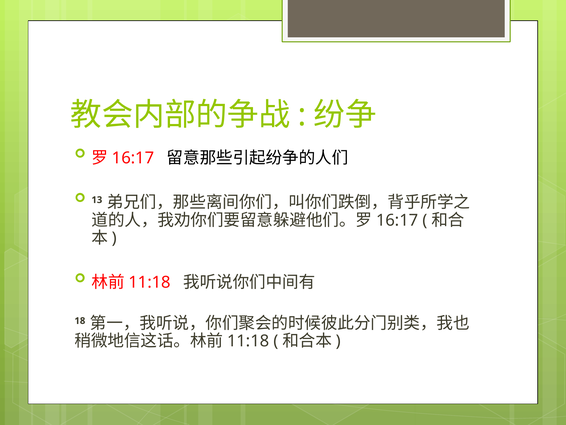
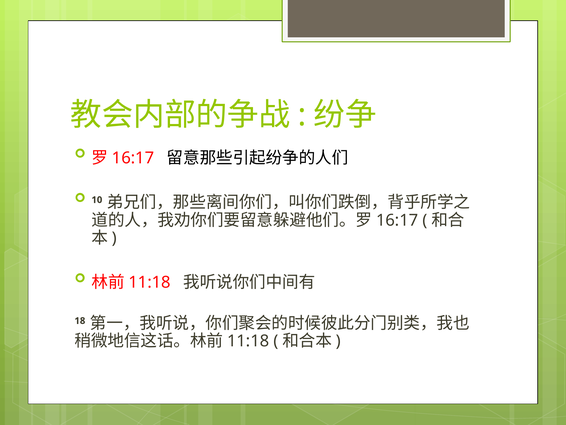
13: 13 -> 10
